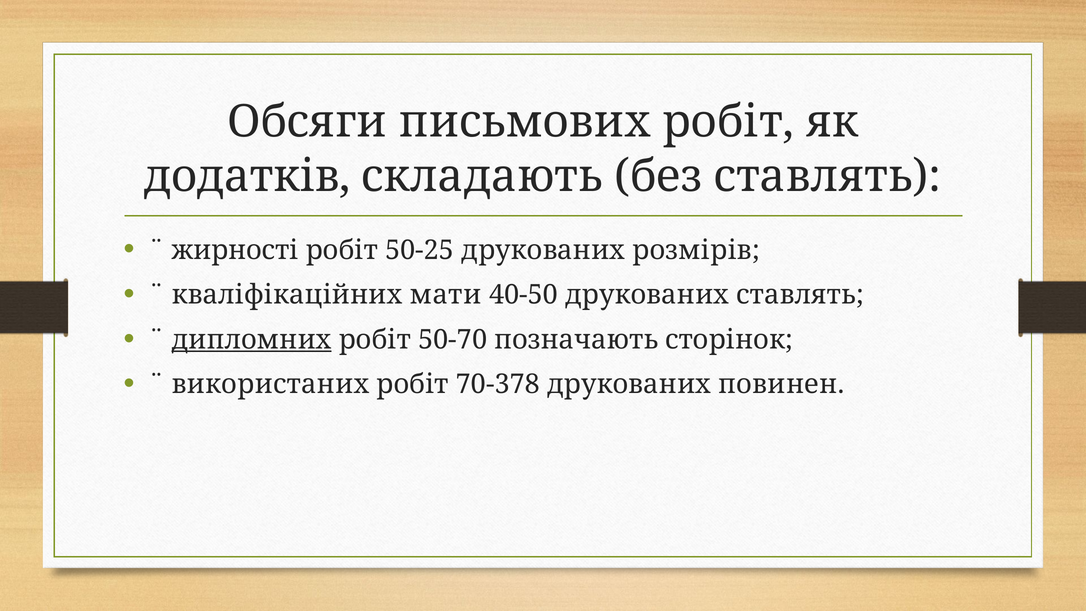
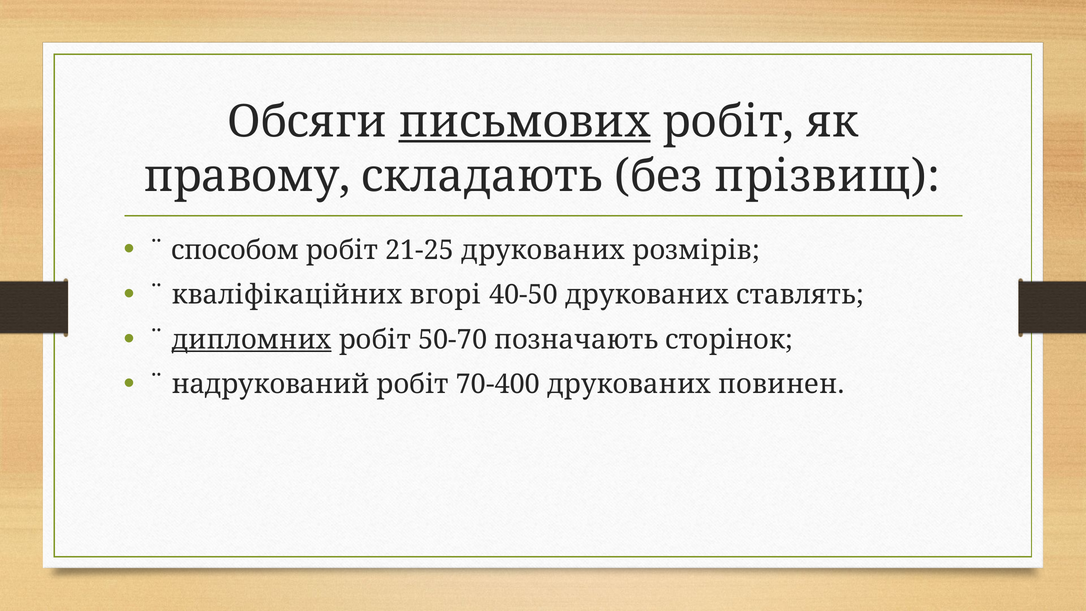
письмових underline: none -> present
додатків: додатків -> правому
без ставлять: ставлять -> прізвищ
жирності: жирності -> способом
50-25: 50-25 -> 21-25
мати: мати -> вгорі
використаних: використаних -> надрукований
70-378: 70-378 -> 70-400
